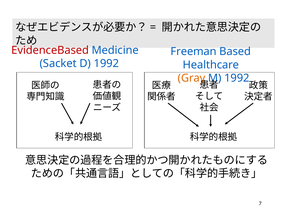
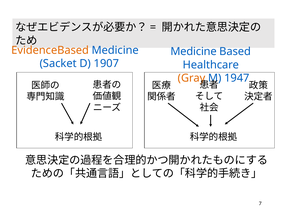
EvidenceBased colour: red -> orange
Freeman at (194, 52): Freeman -> Medicine
D 1992: 1992 -> 1907
M 1992: 1992 -> 1947
